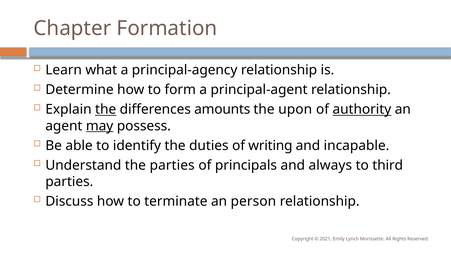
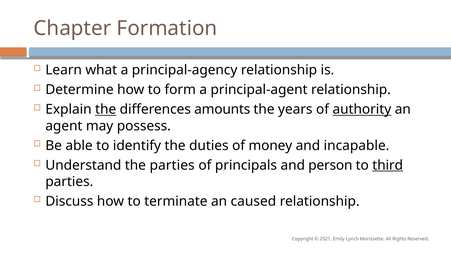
upon: upon -> years
may underline: present -> none
writing: writing -> money
always: always -> person
third underline: none -> present
person: person -> caused
